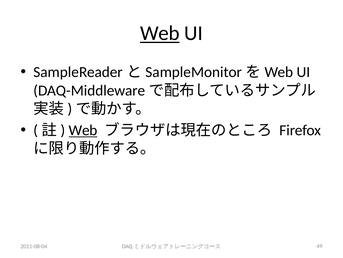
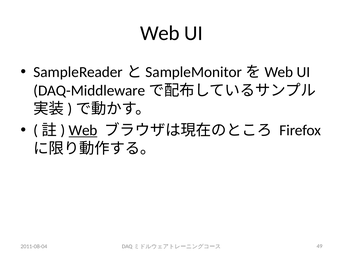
Web at (160, 33) underline: present -> none
